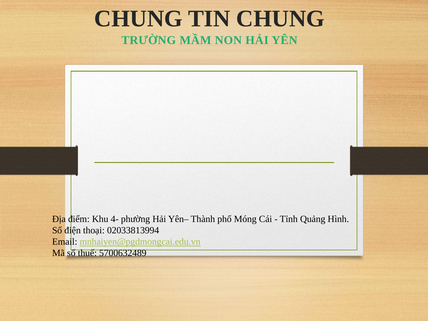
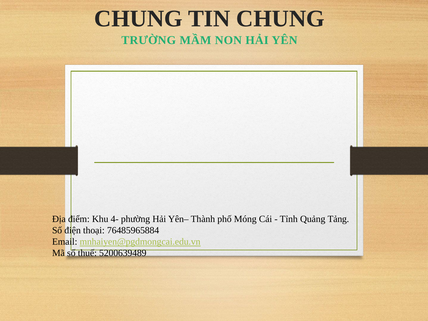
Hình: Hình -> Tảng
02033813994: 02033813994 -> 76485965884
5700632489: 5700632489 -> 5200639489
